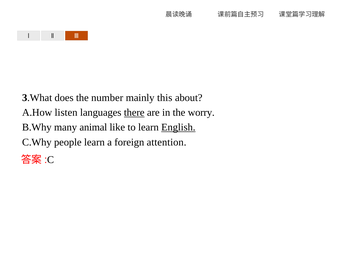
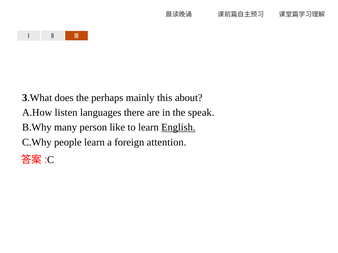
number: number -> perhaps
there underline: present -> none
worry: worry -> speak
animal: animal -> person
